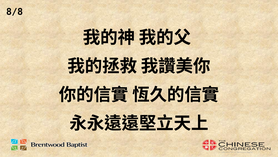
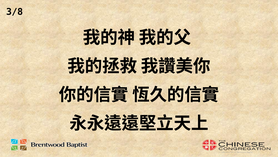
8/8: 8/8 -> 3/8
